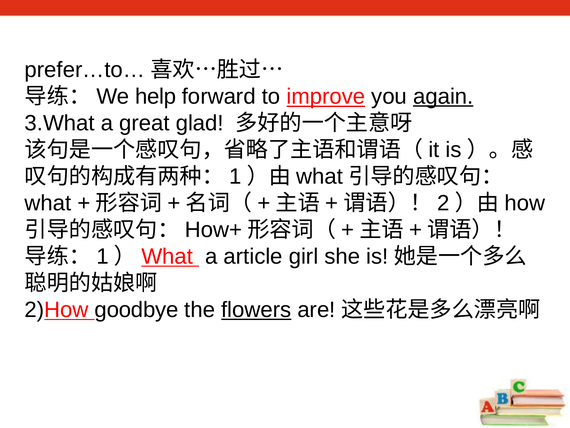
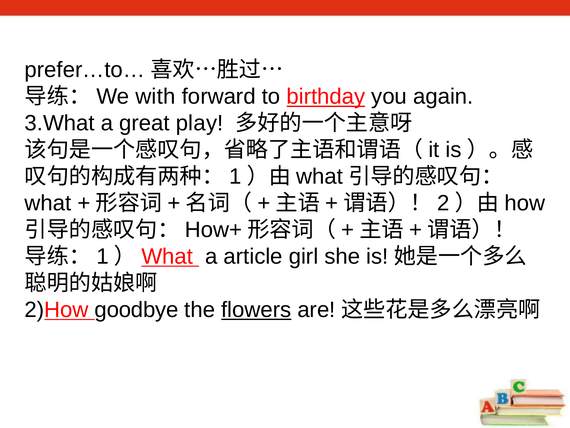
help: help -> with
improve: improve -> birthday
again underline: present -> none
glad: glad -> play
